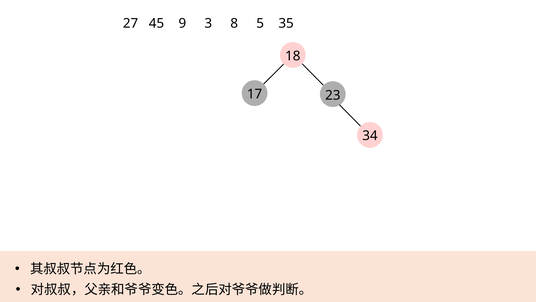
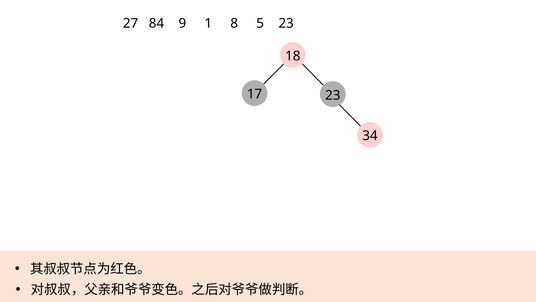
45: 45 -> 84
3: 3 -> 1
5 35: 35 -> 23
